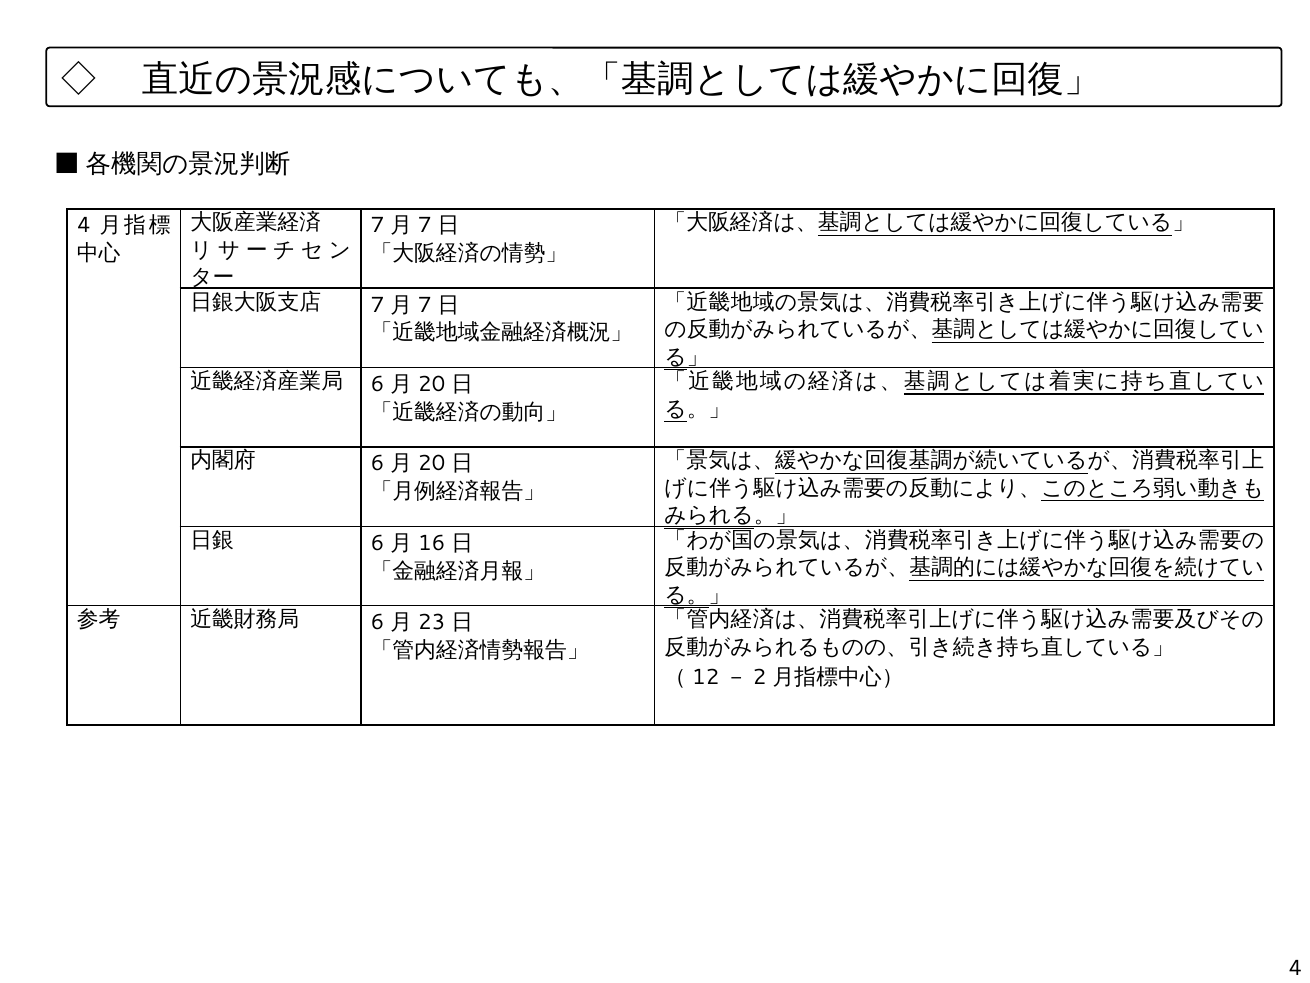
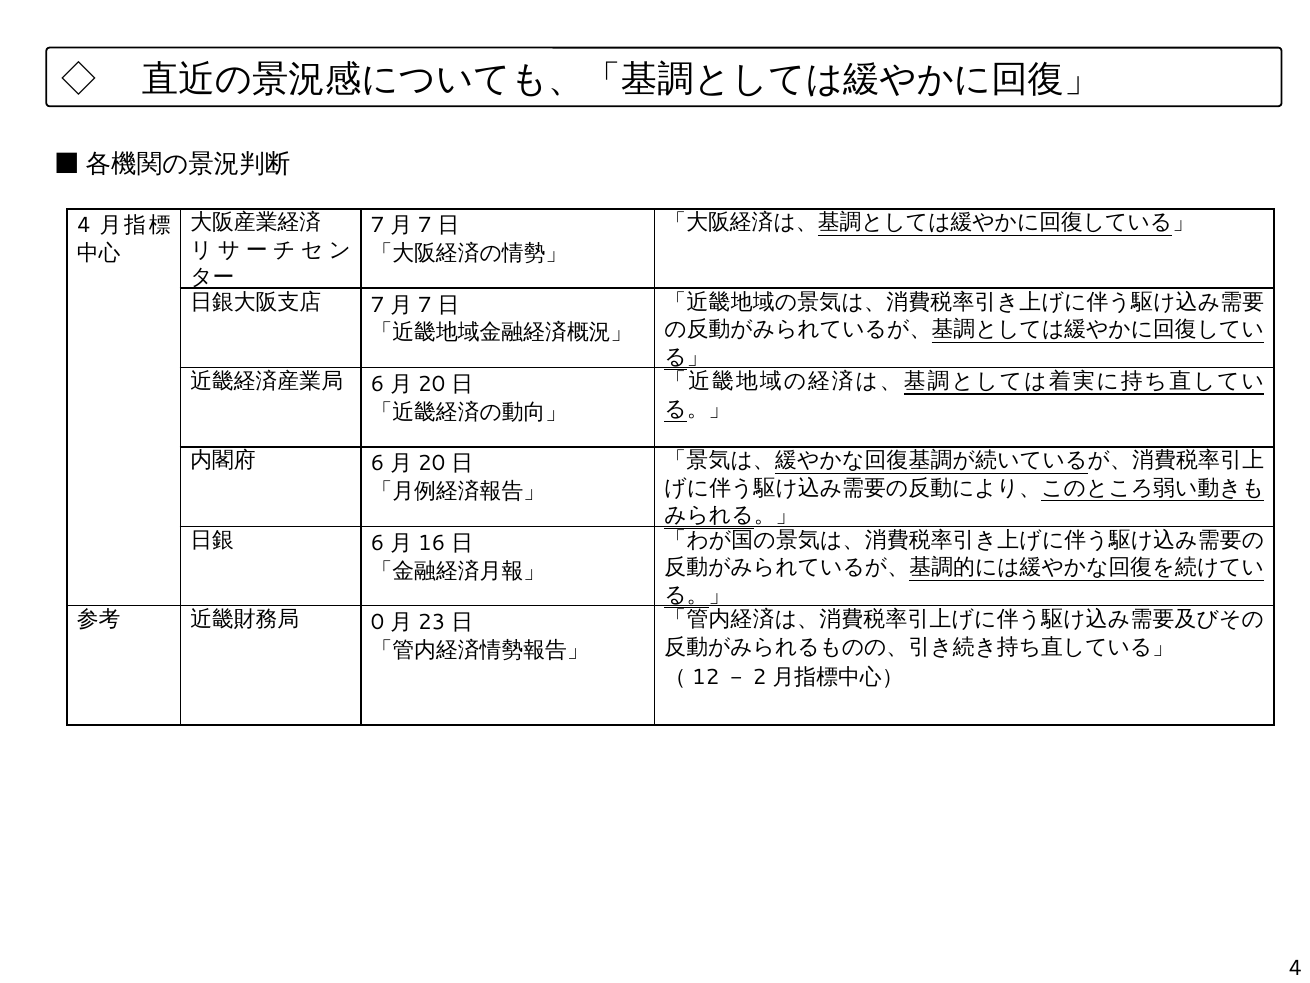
6 at (377, 622): 6 -> 0
